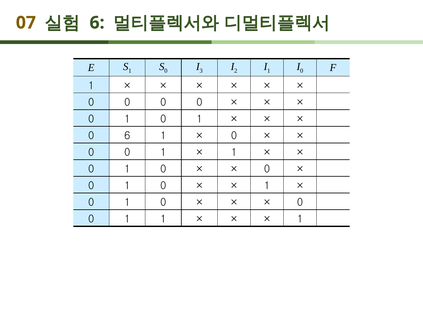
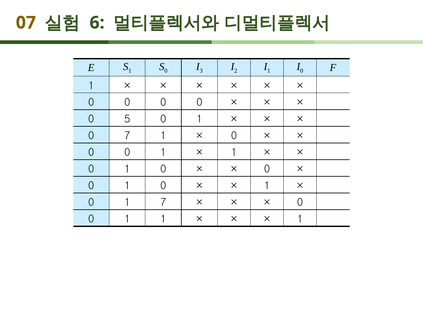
1 at (127, 119): 1 -> 5
0 6: 6 -> 7
0 at (163, 202): 0 -> 7
